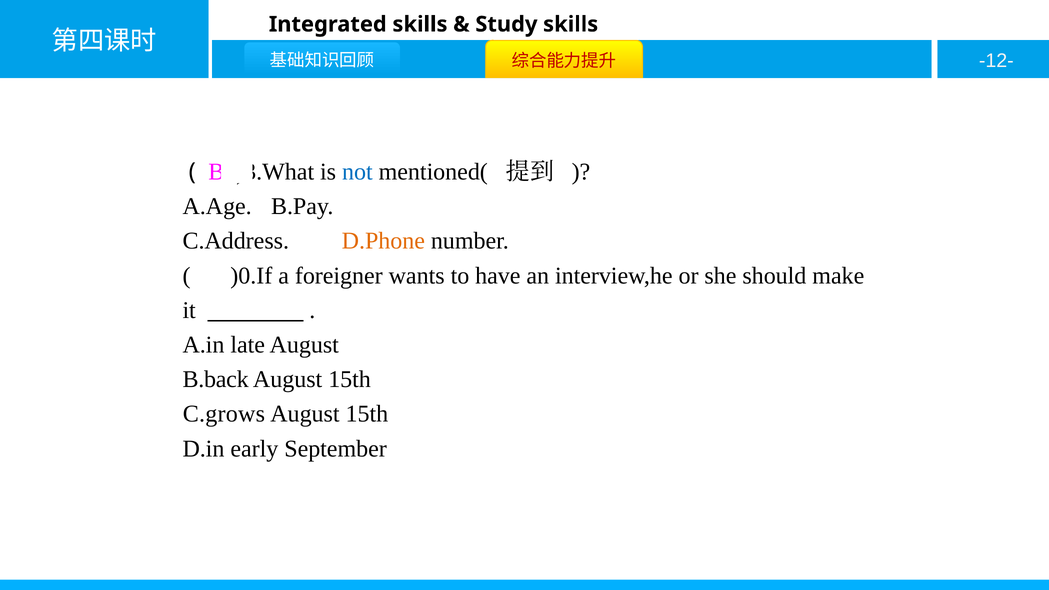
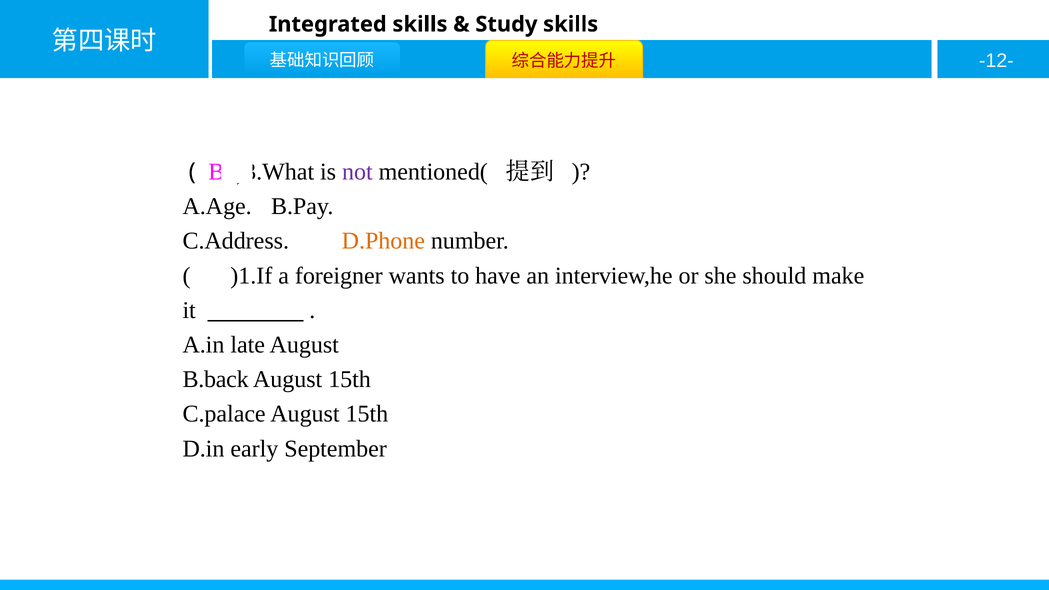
not colour: blue -> purple
)0.If: )0.If -> )1.If
C.grows: C.grows -> C.palace
